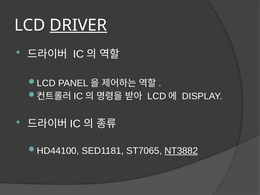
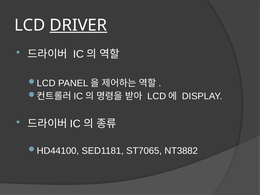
NT3882 underline: present -> none
